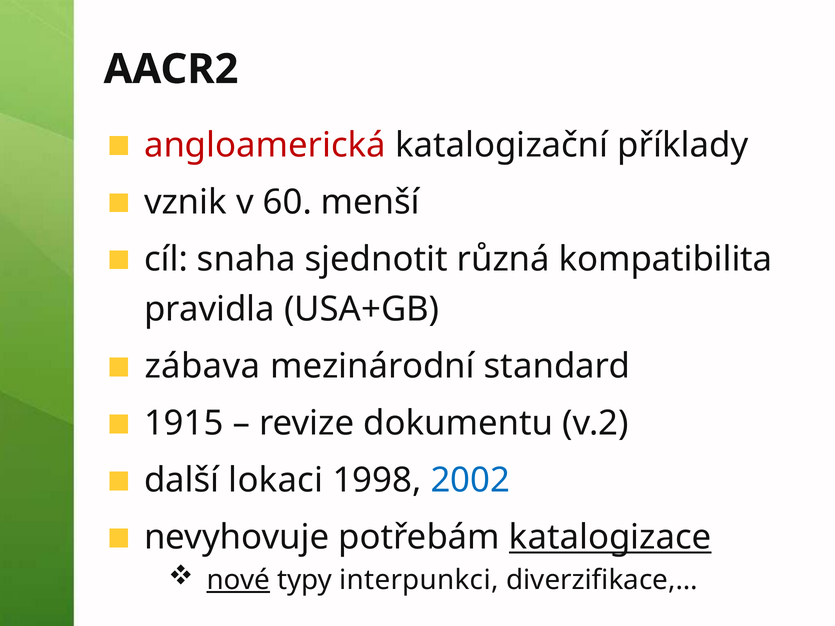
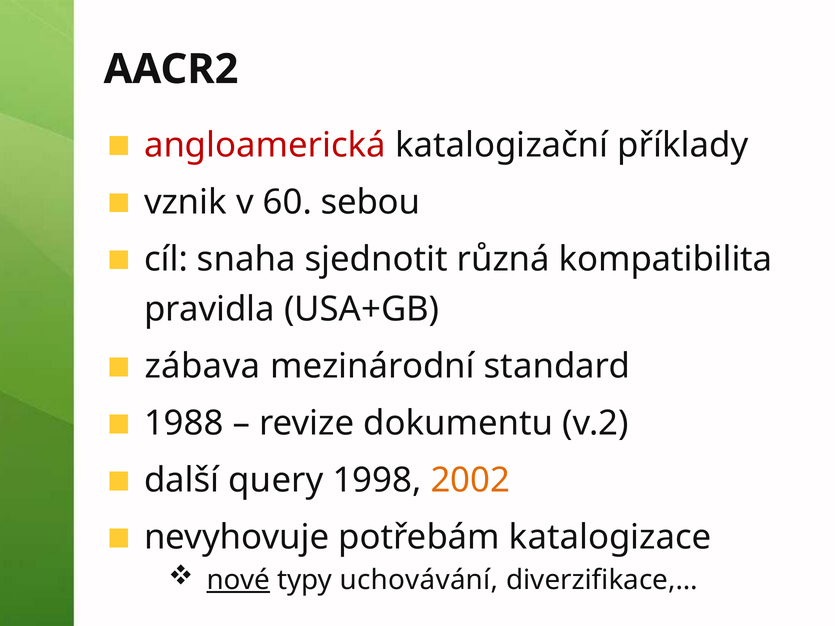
menší: menší -> sebou
1915: 1915 -> 1988
lokaci: lokaci -> query
2002 colour: blue -> orange
katalogizace underline: present -> none
interpunkci: interpunkci -> uchovávání
